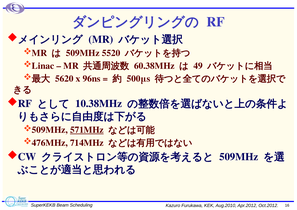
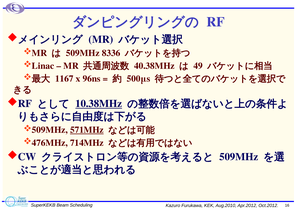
5520: 5520 -> 8336
60.38MHz: 60.38MHz -> 40.38MHz
5620: 5620 -> 1167
10.38MHz underline: none -> present
